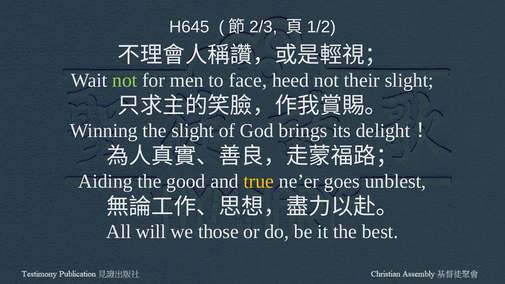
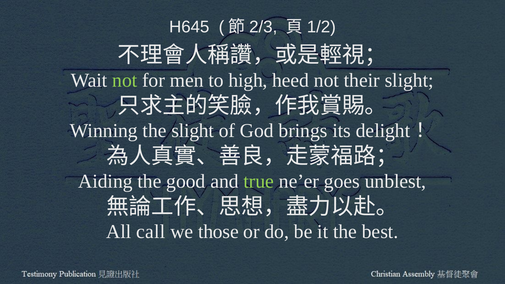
face: face -> high
true colour: yellow -> light green
will: will -> call
